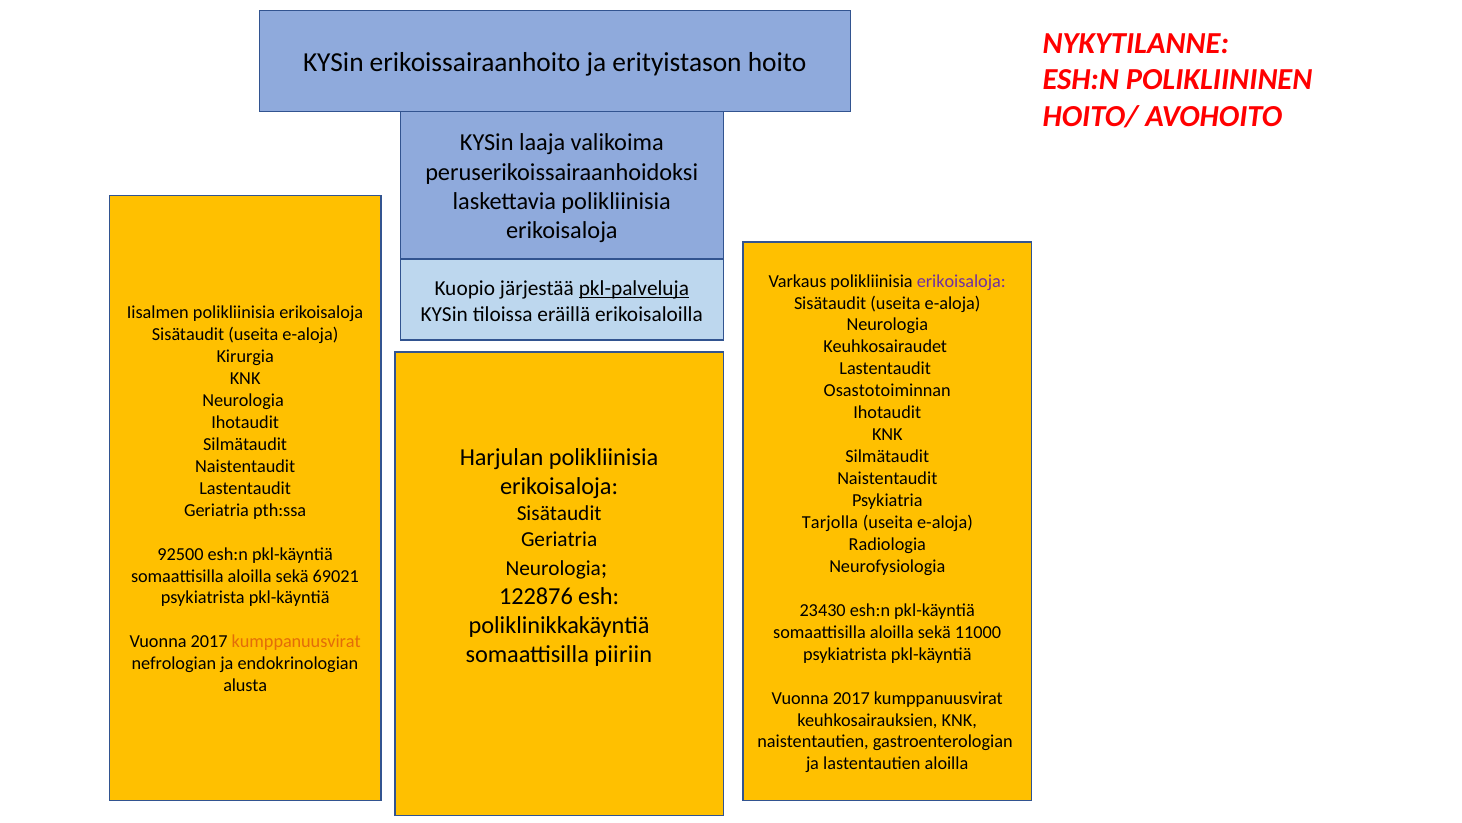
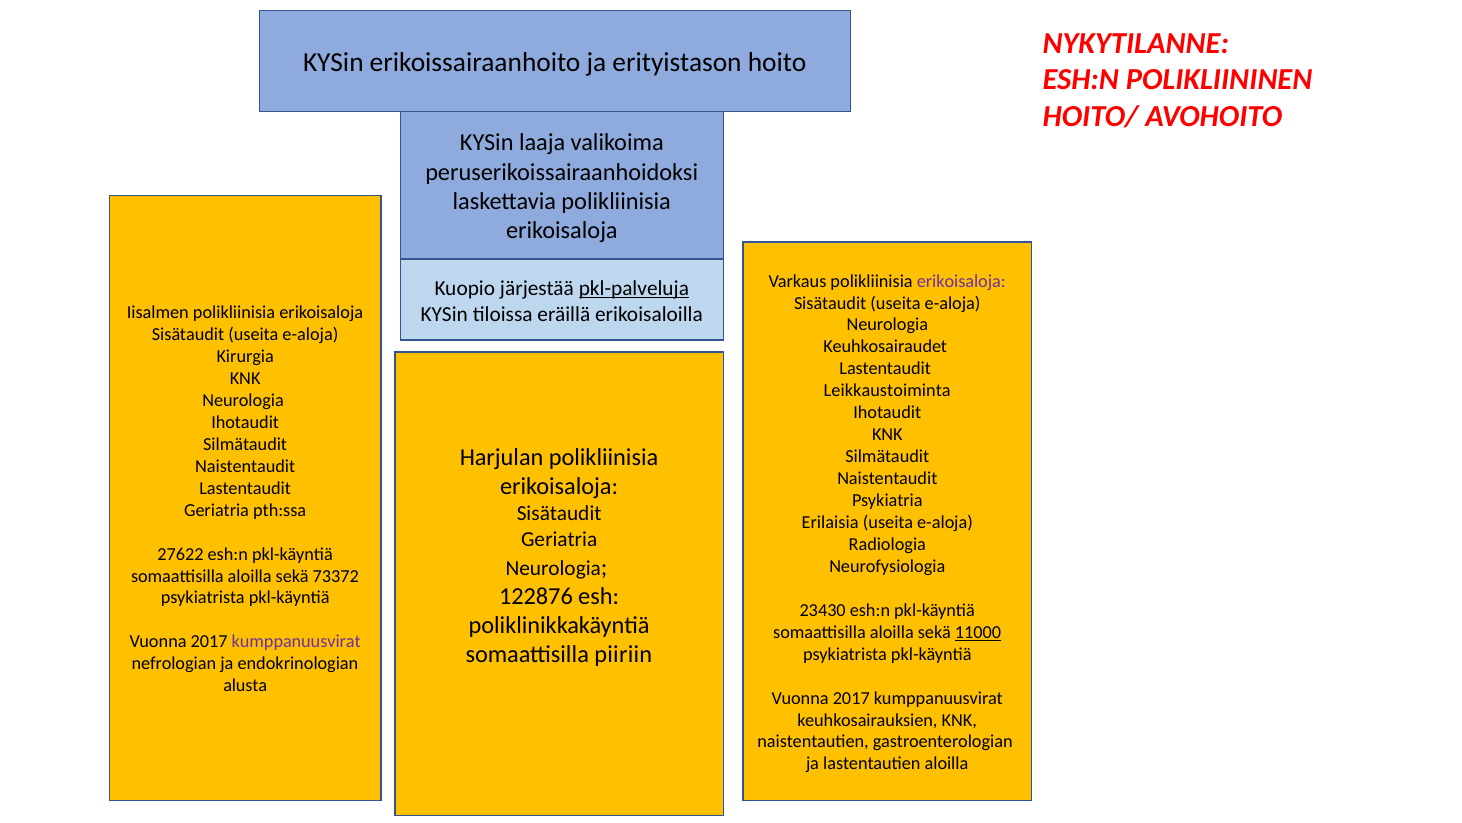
Osastotoiminnan: Osastotoiminnan -> Leikkaustoiminta
Tarjolla: Tarjolla -> Erilaisia
92500: 92500 -> 27622
69021: 69021 -> 73372
11000 underline: none -> present
kumppanuusvirat at (296, 641) colour: orange -> purple
